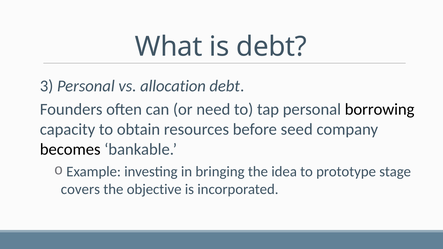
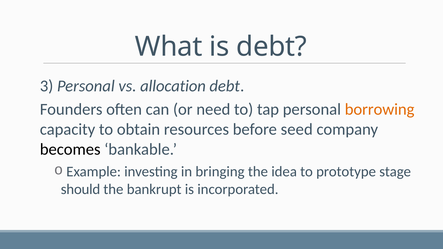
borrowing colour: black -> orange
covers: covers -> should
objective: objective -> bankrupt
